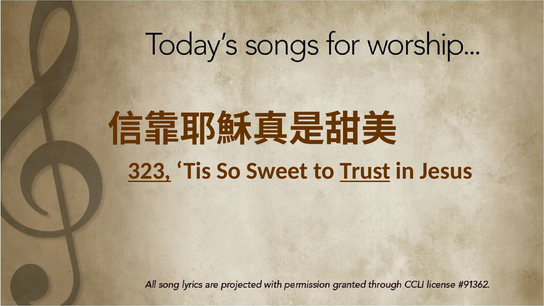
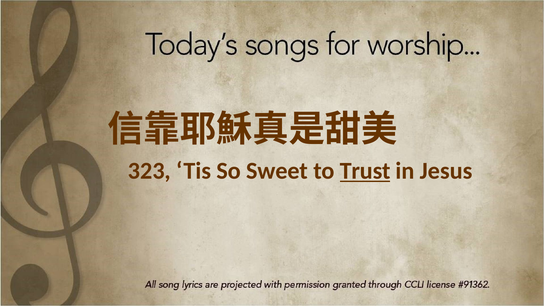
323 underline: present -> none
